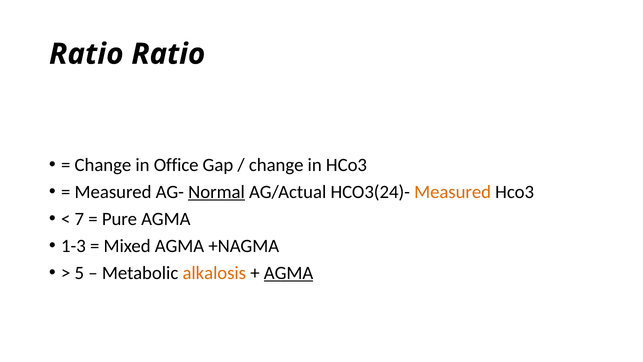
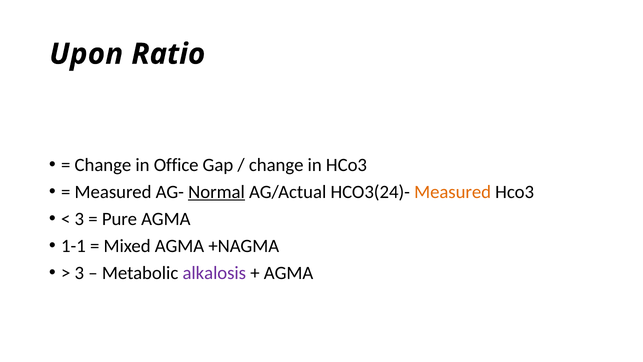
Ratio at (86, 54): Ratio -> Upon
7 at (79, 219): 7 -> 3
1-3: 1-3 -> 1-1
5 at (79, 273): 5 -> 3
alkalosis colour: orange -> purple
AGMA at (289, 273) underline: present -> none
